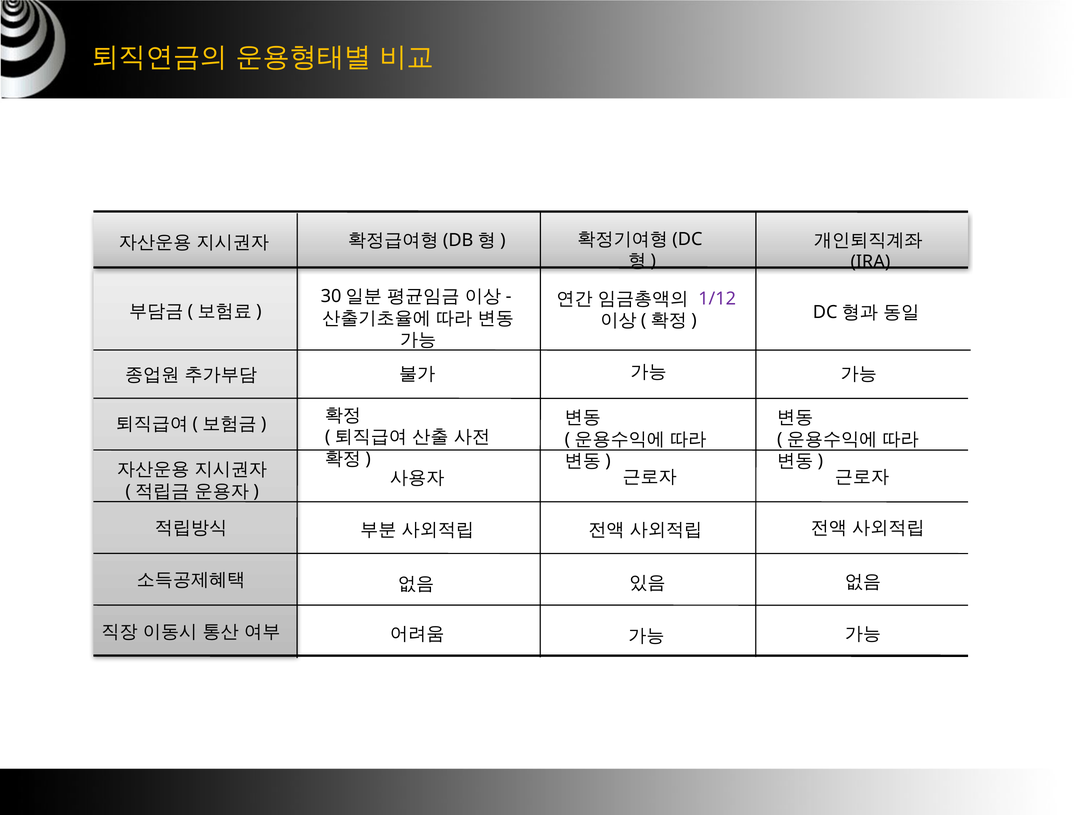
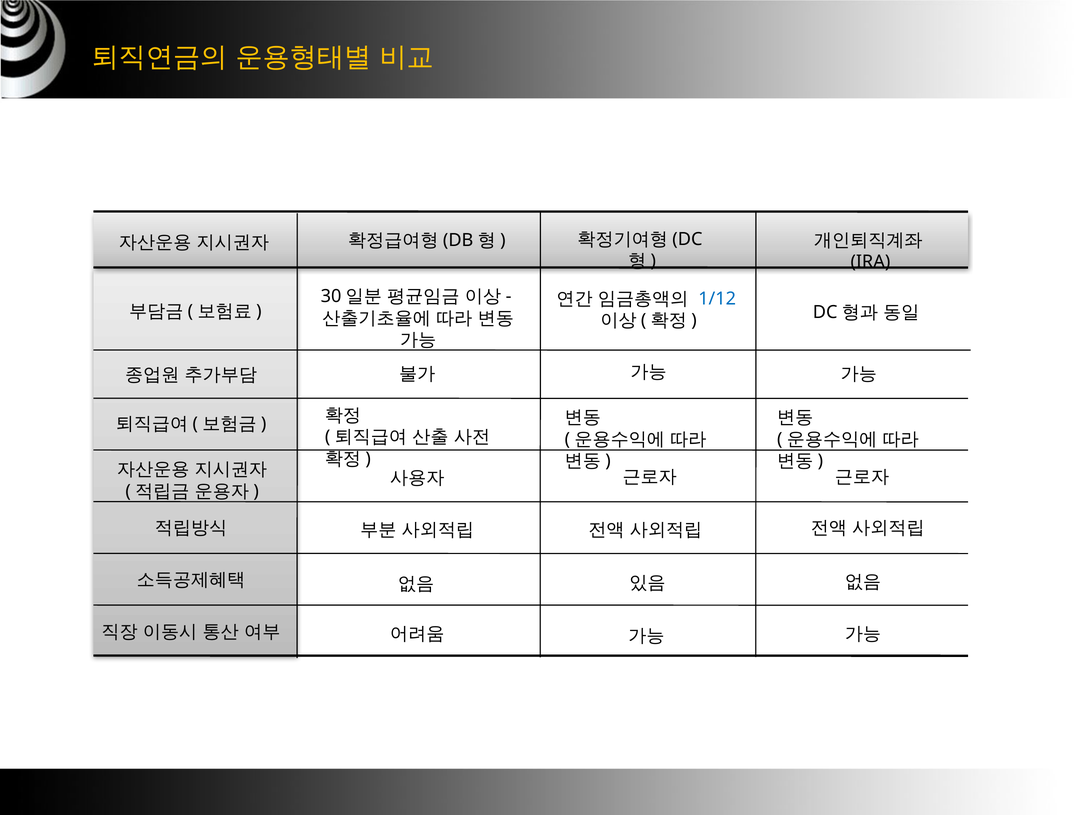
1/12 colour: purple -> blue
